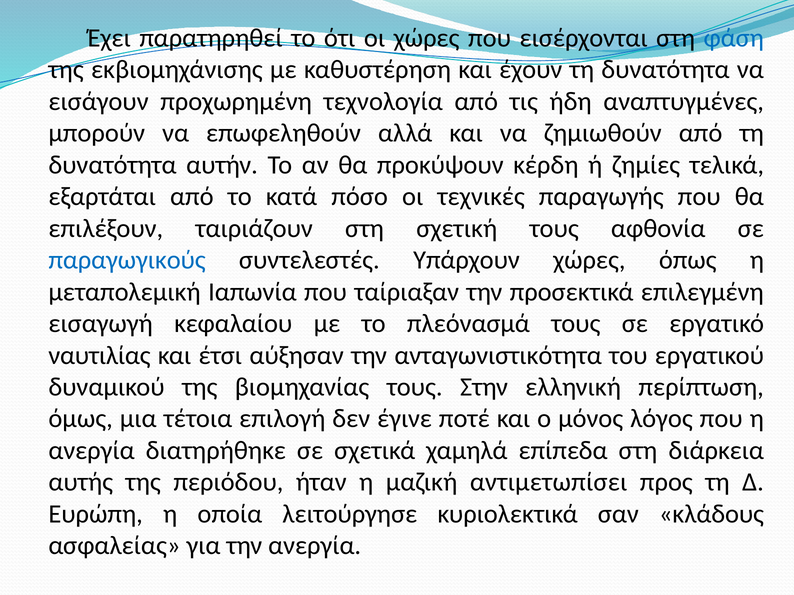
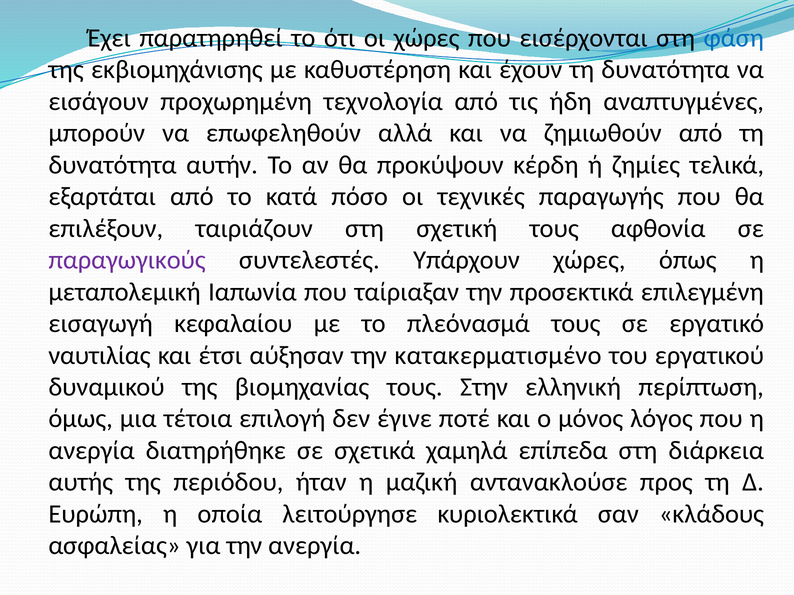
παραγωγικούς colour: blue -> purple
ανταγωνιστικότητα: ανταγωνιστικότητα -> κατακερματισμένο
αντιμετωπίσει: αντιμετωπίσει -> αντανακλούσε
